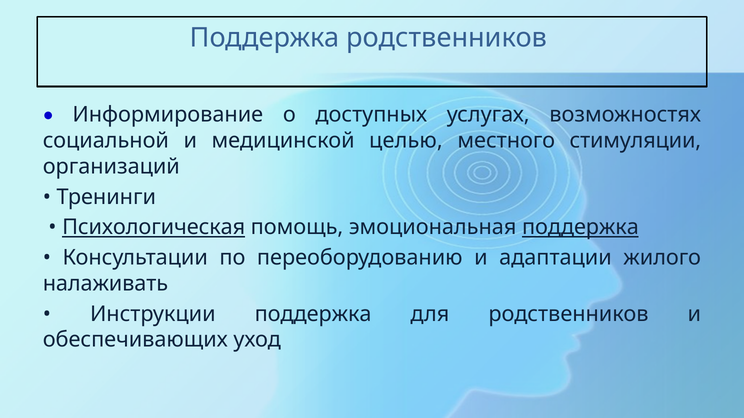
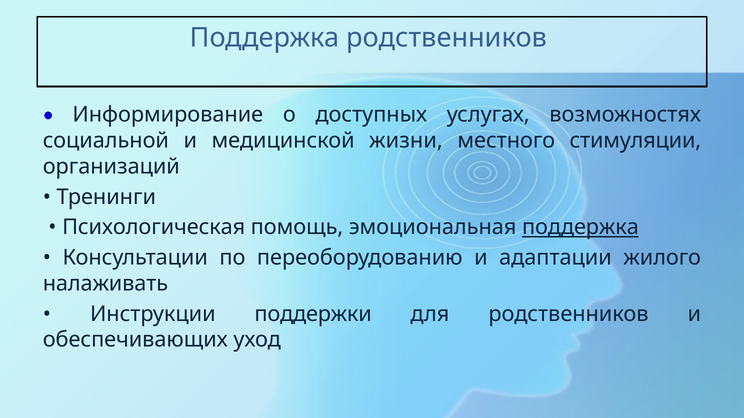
целью: целью -> жизни
Психологическая underline: present -> none
Инструкции поддержка: поддержка -> поддержки
